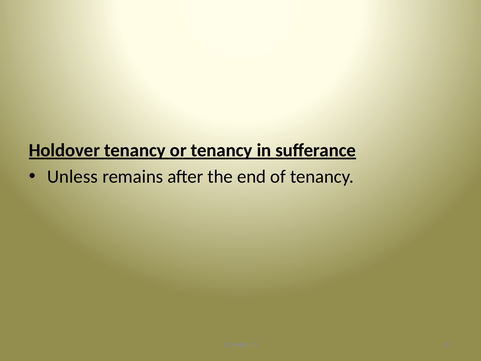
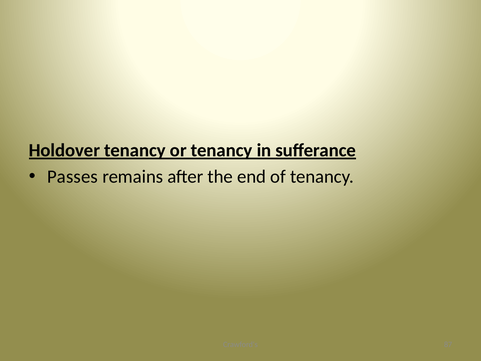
Unless: Unless -> Passes
